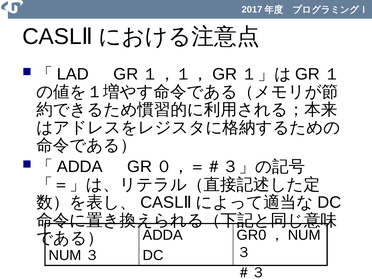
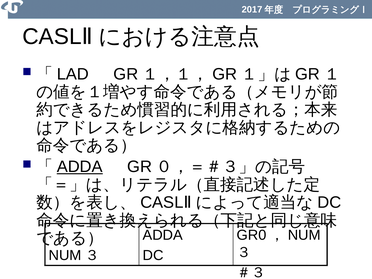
ADDA at (80, 167) underline: none -> present
